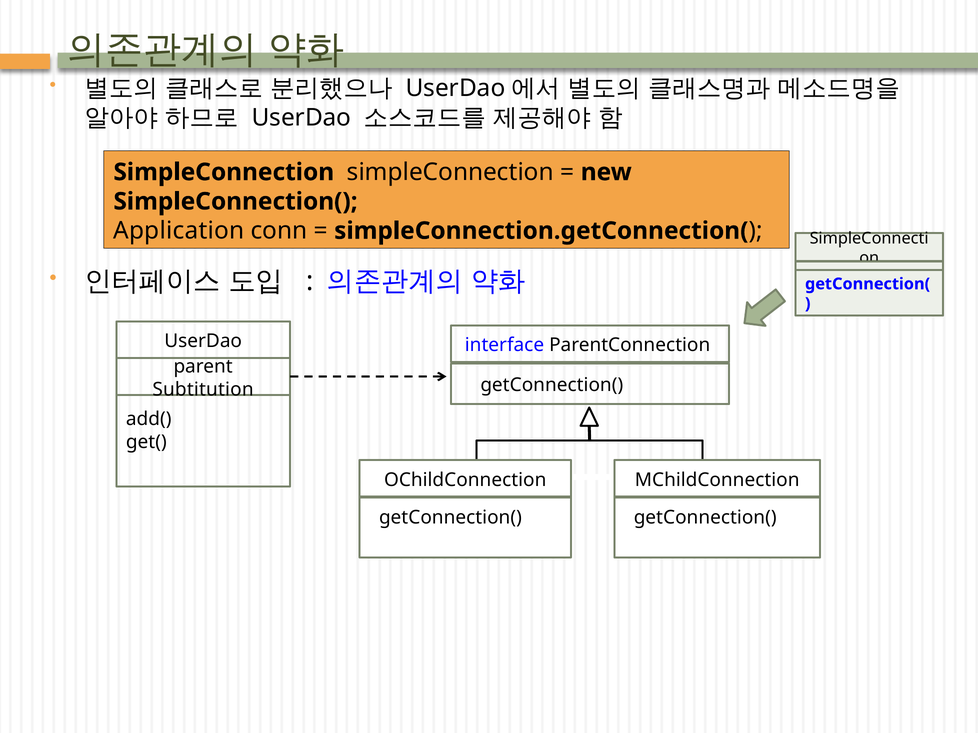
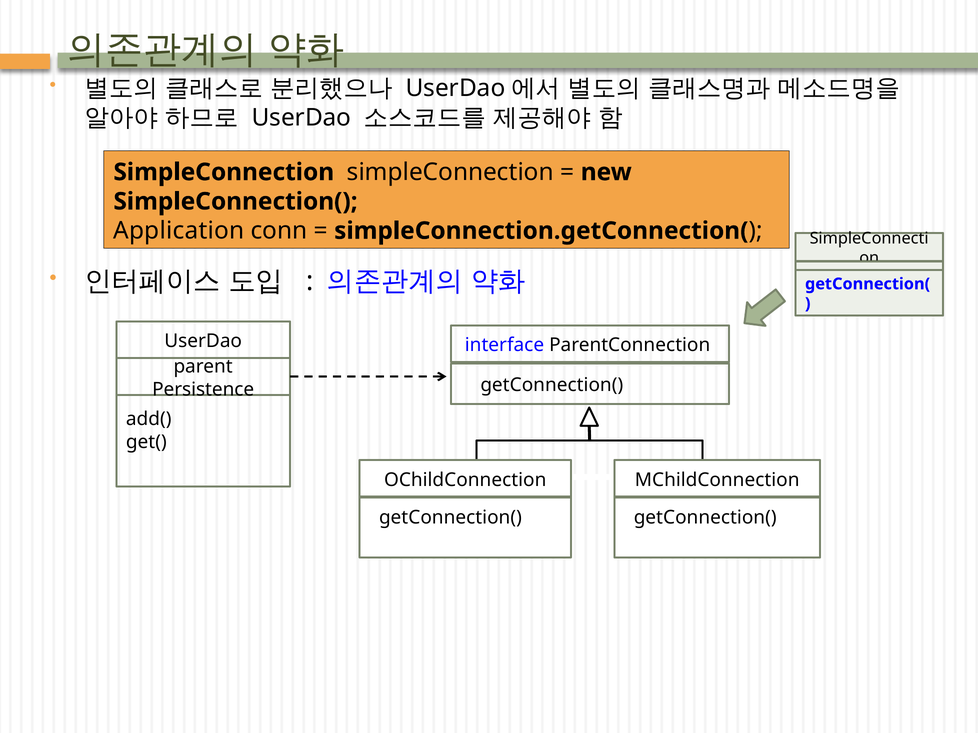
Subtitution: Subtitution -> Persistence
